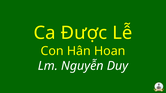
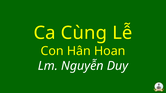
Được: Được -> Cùng
